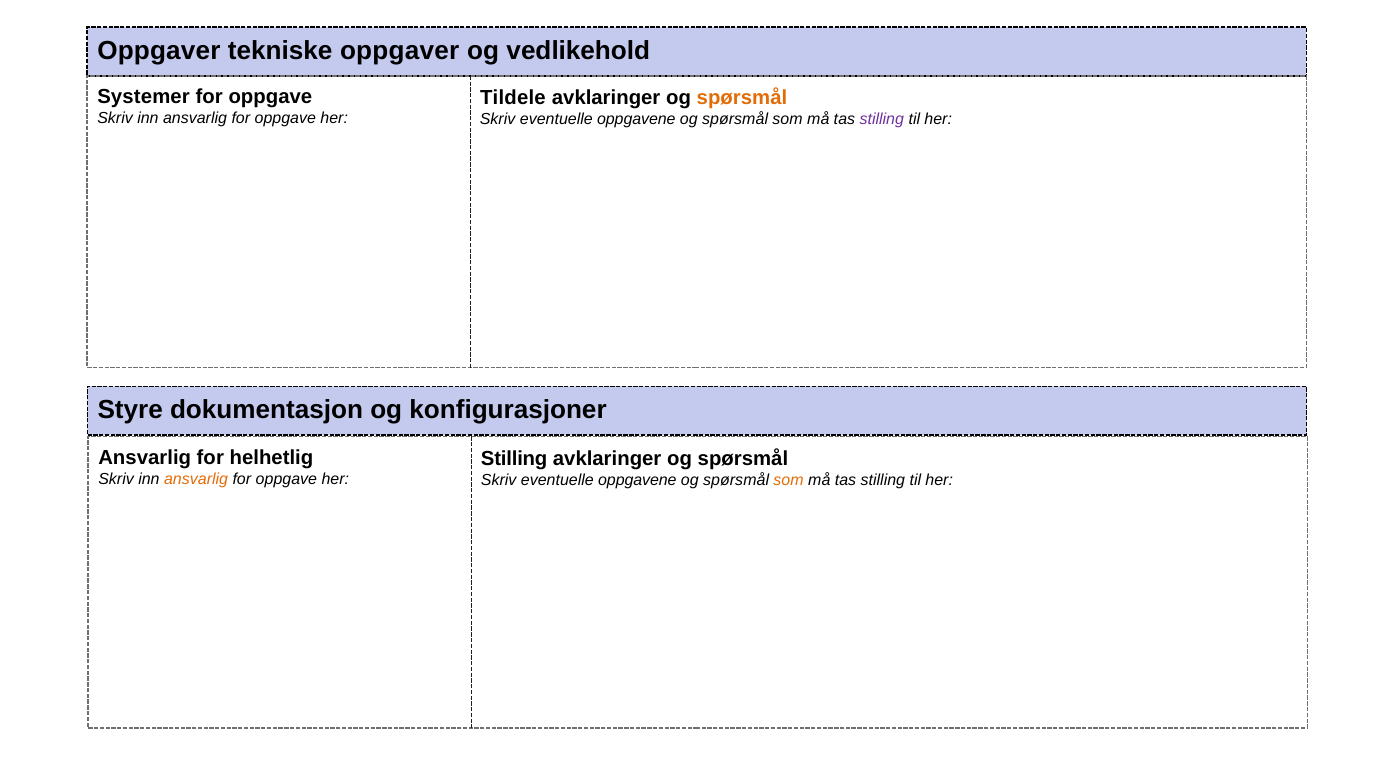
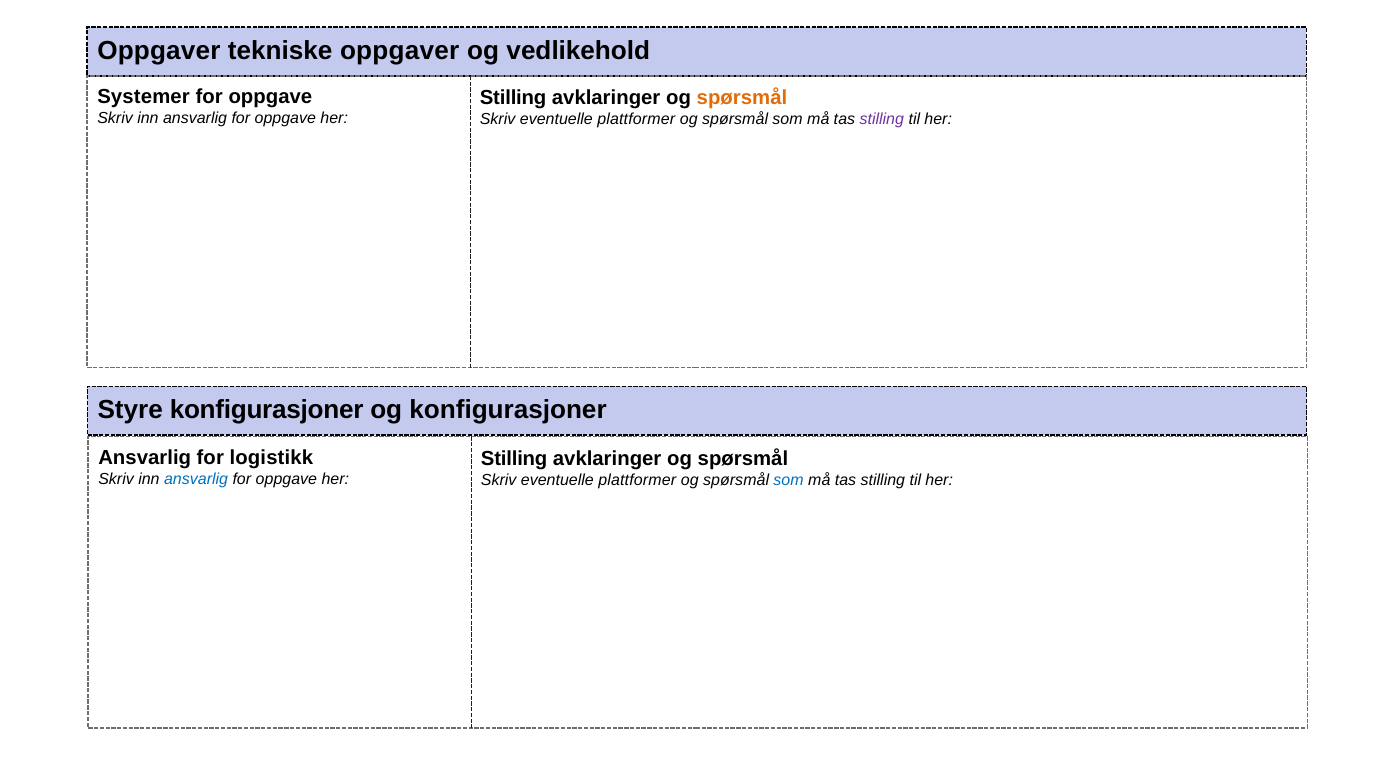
Tildele at (513, 98): Tildele -> Stilling
oppgavene at (636, 120): oppgavene -> plattformer
Styre dokumentasjon: dokumentasjon -> konfigurasjoner
helhetlig: helhetlig -> logistikk
ansvarlig at (196, 479) colour: orange -> blue
oppgavene at (637, 480): oppgavene -> plattformer
som at (789, 480) colour: orange -> blue
